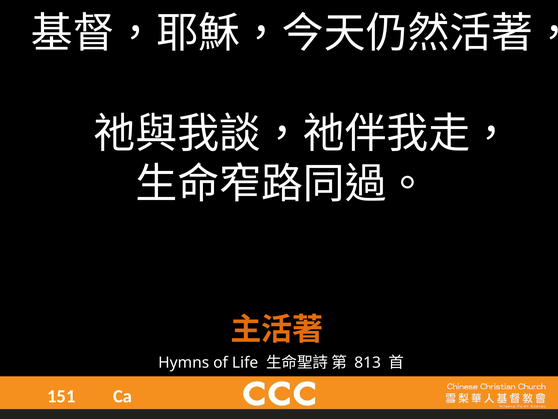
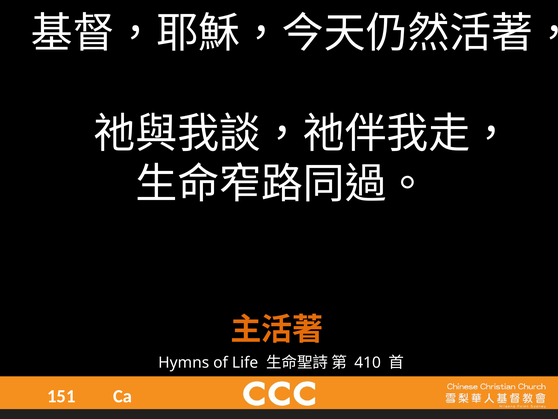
813: 813 -> 410
